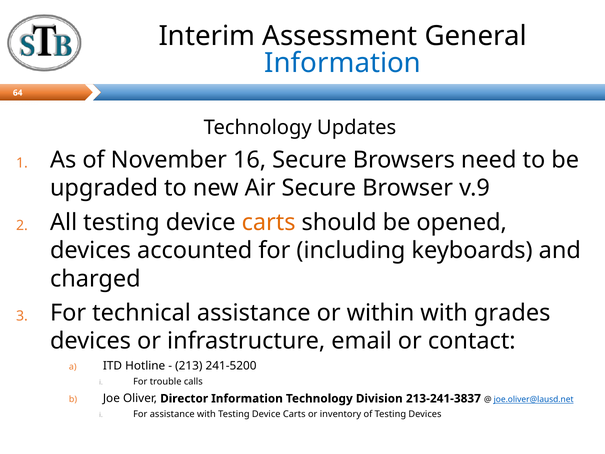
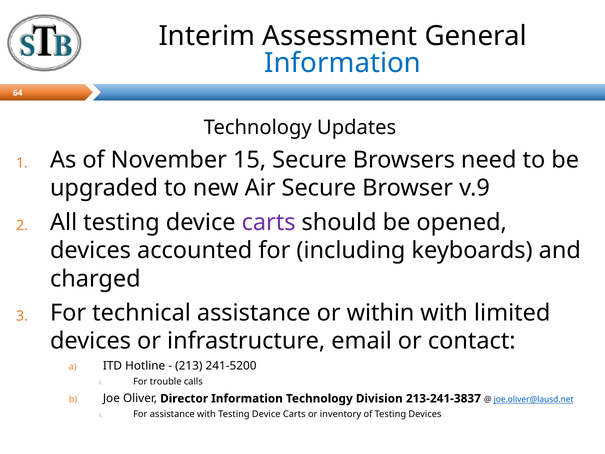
16: 16 -> 15
carts at (269, 222) colour: orange -> purple
grades: grades -> limited
